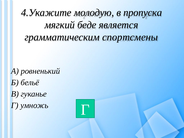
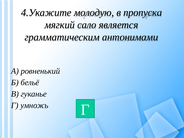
беде: беде -> сало
спортсмены: спортсмены -> антонимами
